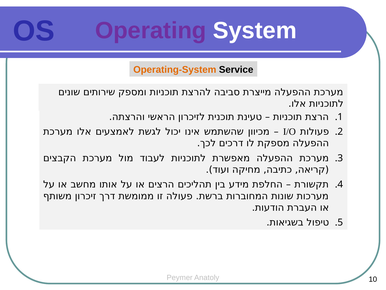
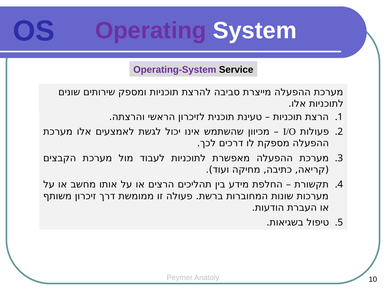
Operating-System colour: orange -> purple
